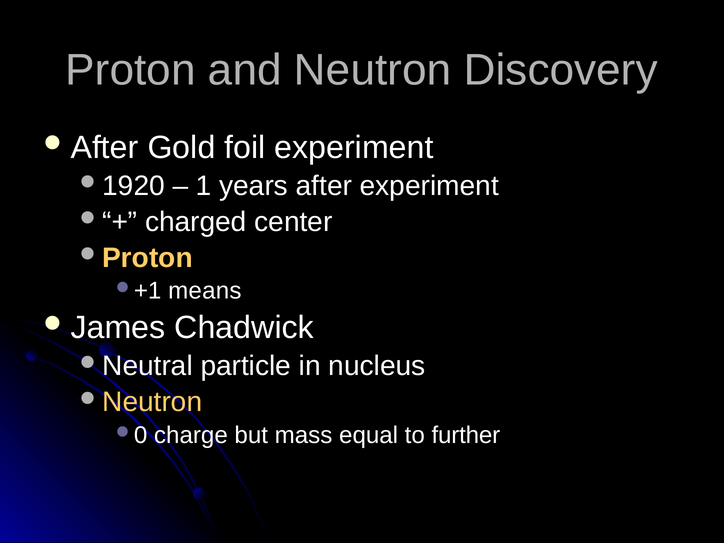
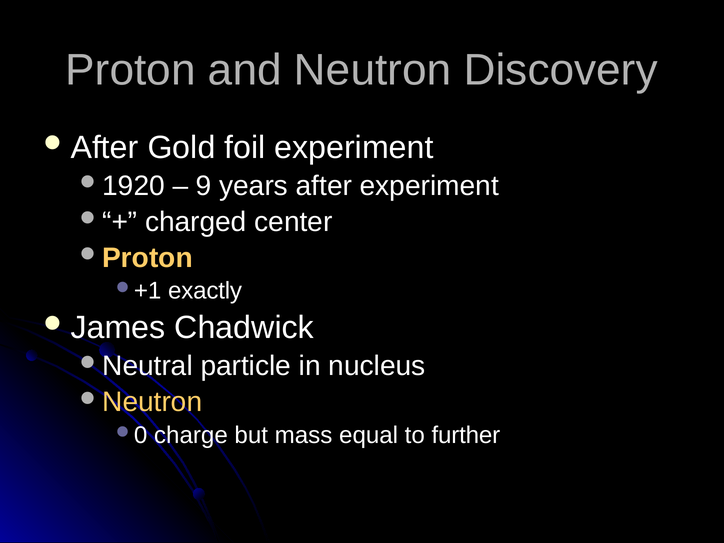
1: 1 -> 9
means: means -> exactly
